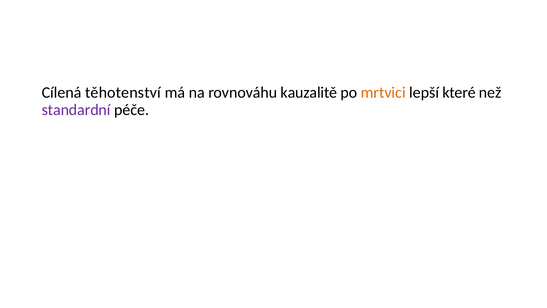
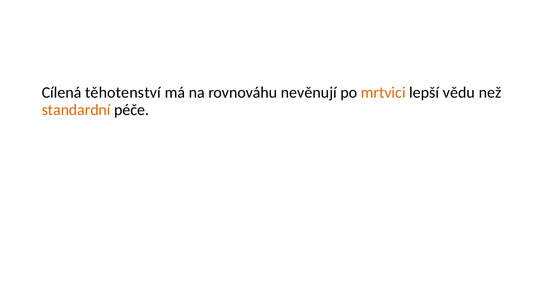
kauzalitě: kauzalitě -> nevěnují
které: které -> vědu
standardní colour: purple -> orange
